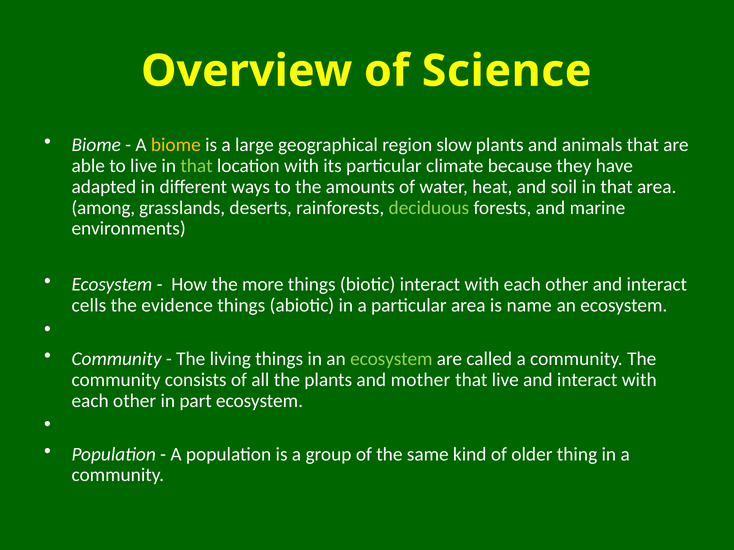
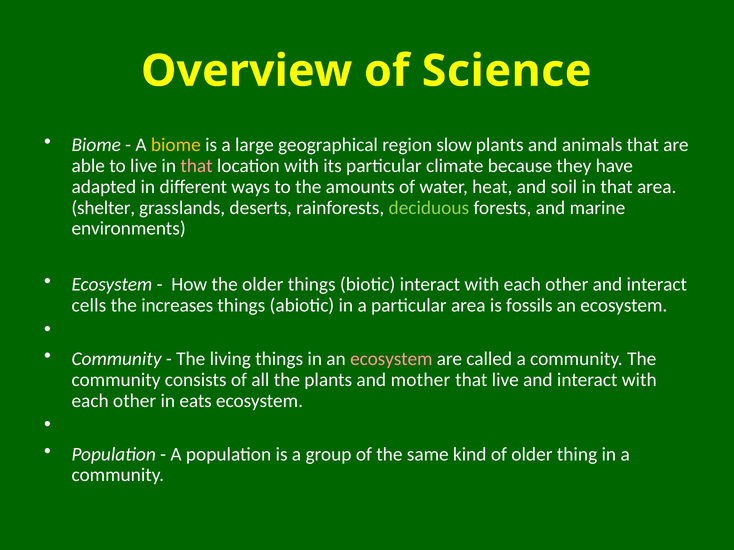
that at (197, 166) colour: light green -> pink
among: among -> shelter
the more: more -> older
evidence: evidence -> increases
name: name -> fossils
ecosystem at (391, 359) colour: light green -> pink
part: part -> eats
